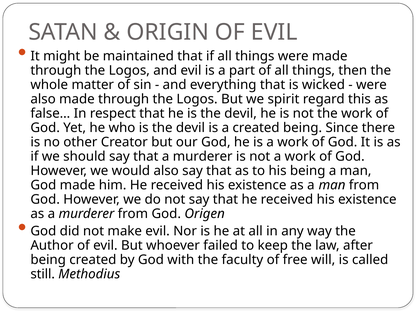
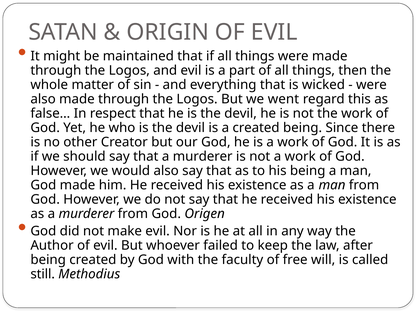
spirit: spirit -> went
